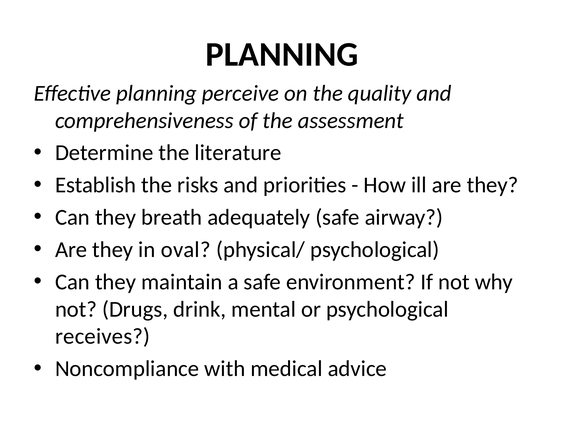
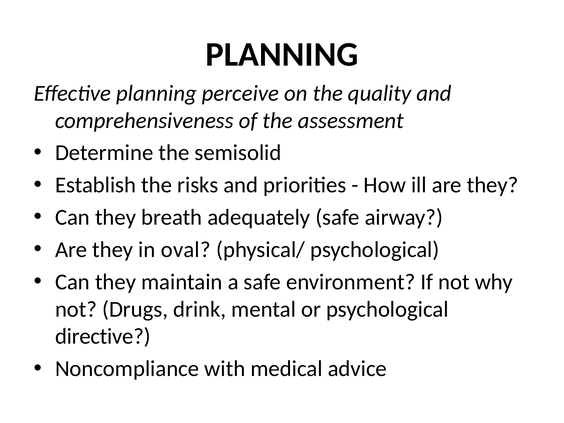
literature: literature -> semisolid
receives: receives -> directive
